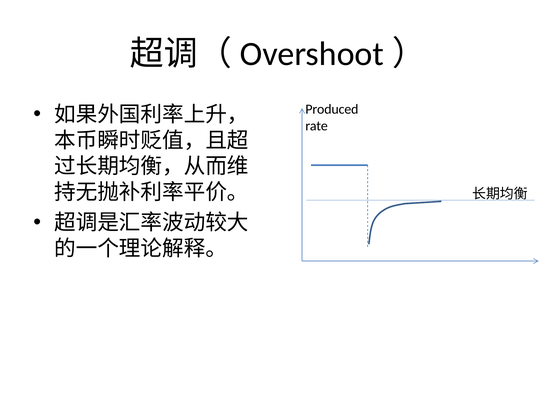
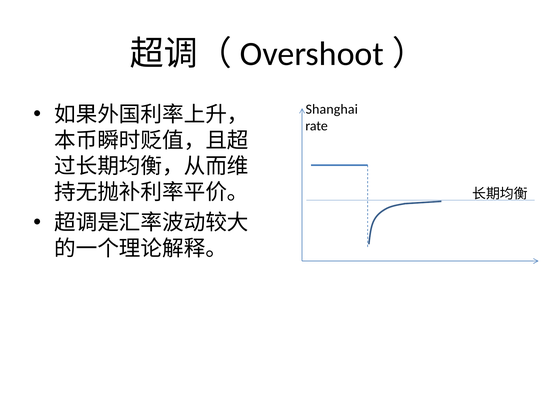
Produced: Produced -> Shanghai
